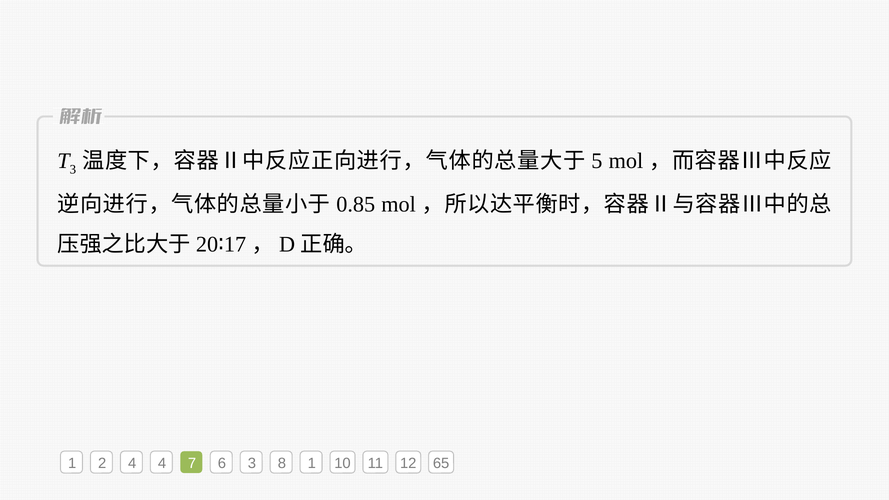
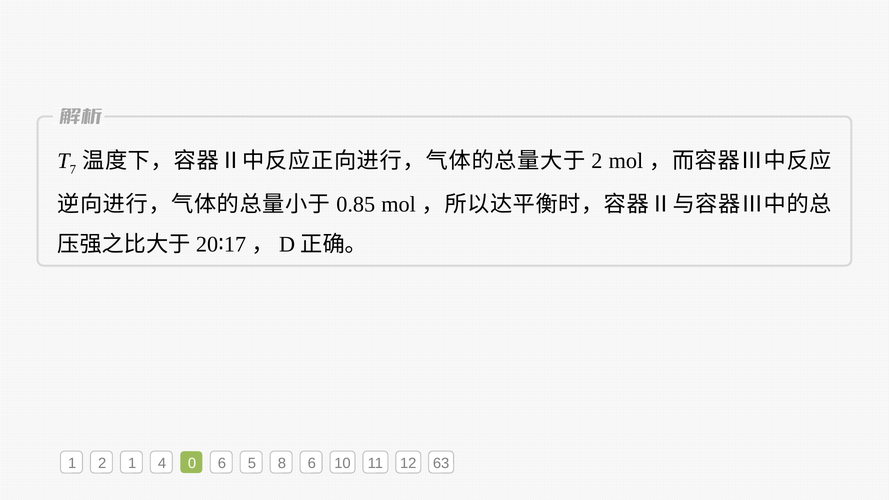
3 at (73, 169): 3 -> 7
5 at (597, 161): 5 -> 2
2 4: 4 -> 1
7: 7 -> 0
6 3: 3 -> 5
8 1: 1 -> 6
65: 65 -> 63
